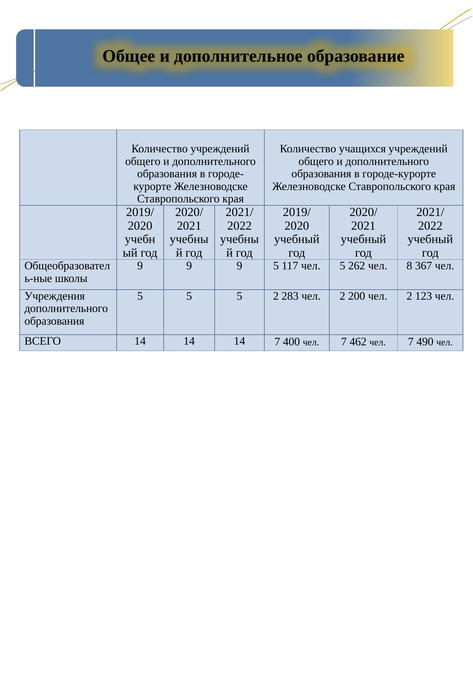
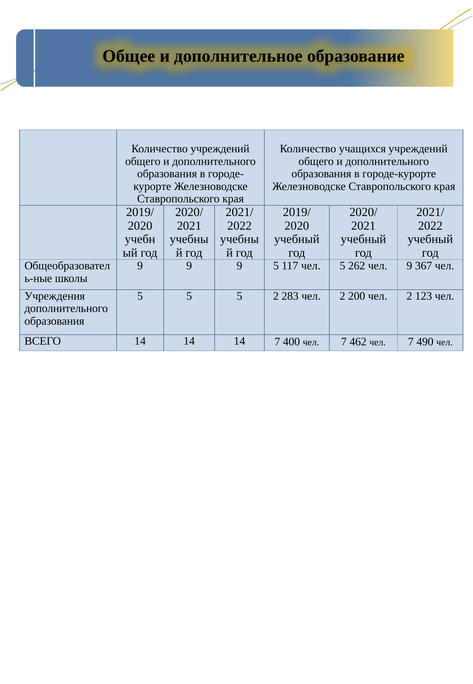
чел 8: 8 -> 9
